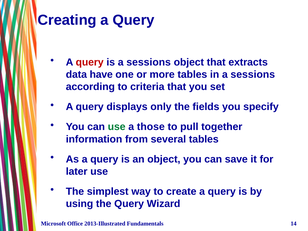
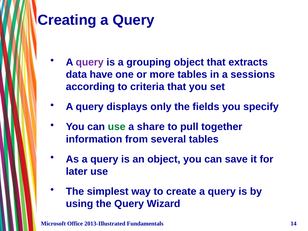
query at (90, 62) colour: red -> purple
is a sessions: sessions -> grouping
those: those -> share
